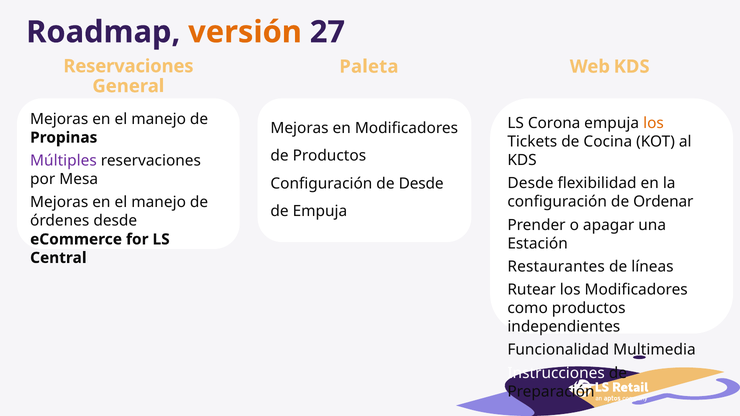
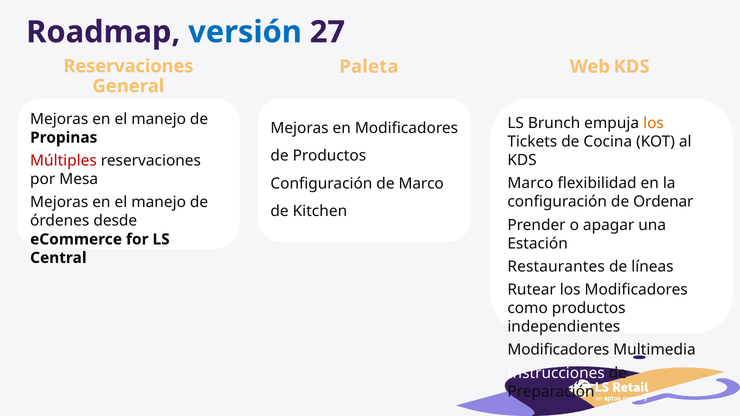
versión colour: orange -> blue
Corona: Corona -> Brunch
Múltiples colour: purple -> red
Desde at (530, 183): Desde -> Marco
de Desde: Desde -> Marco
de Empuja: Empuja -> Kitchen
Funcionalidad at (558, 350): Funcionalidad -> Modificadores
